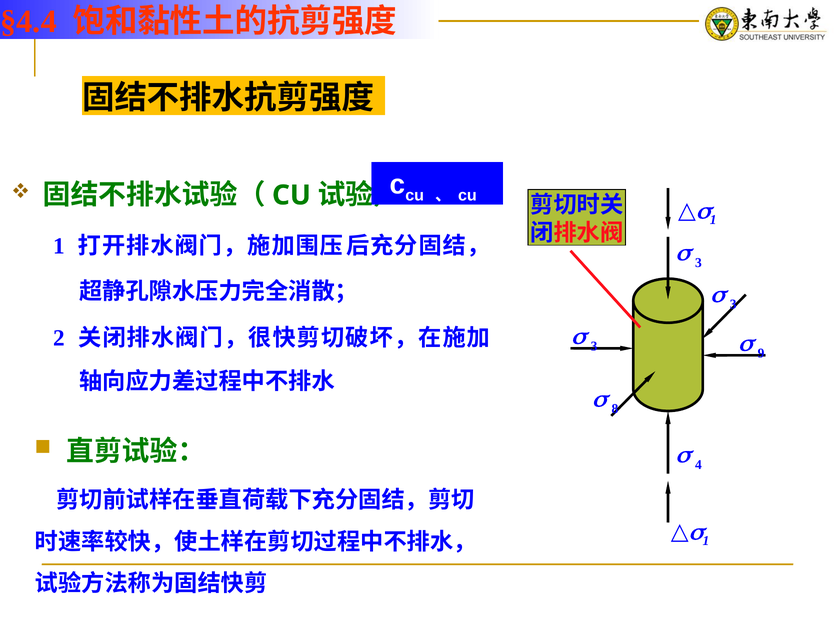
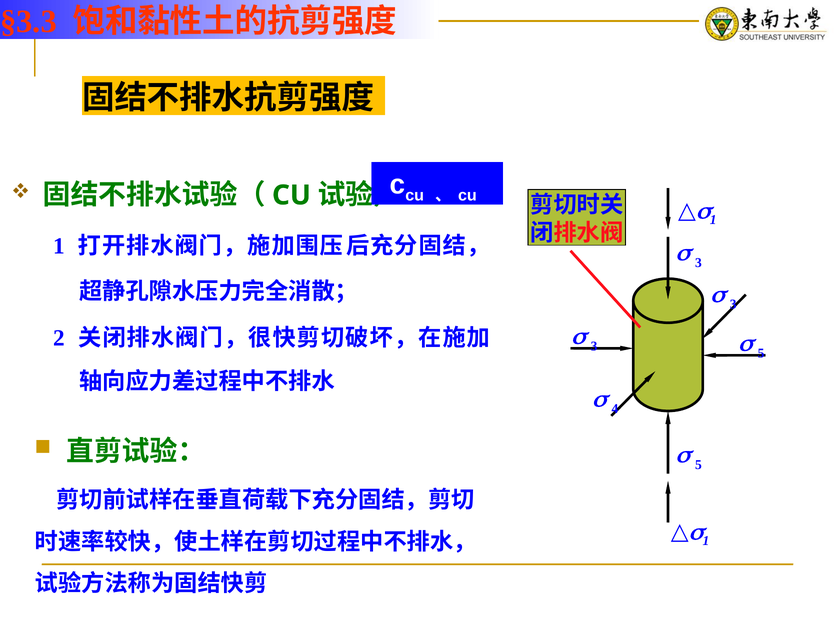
§4.4: §4.4 -> §3.3
9 at (761, 353): 9 -> 5
8: 8 -> 4
4 at (698, 464): 4 -> 5
